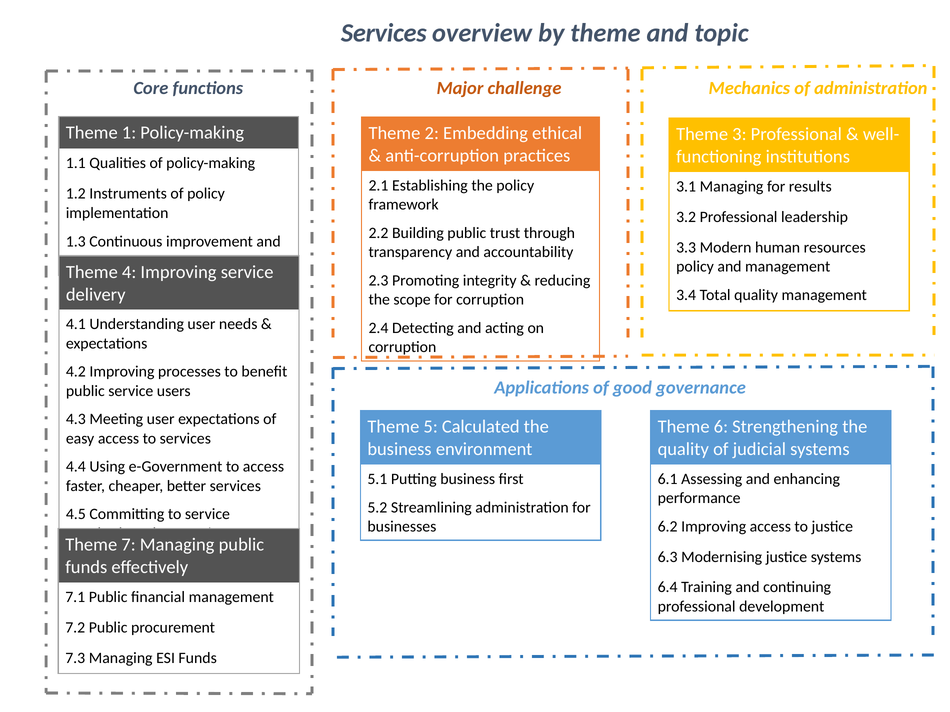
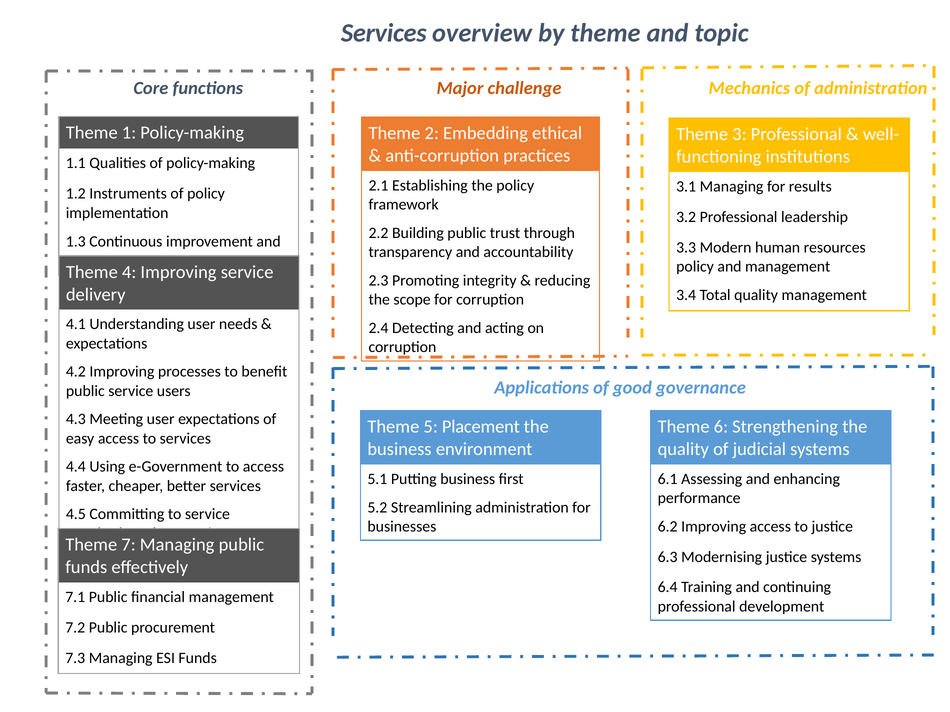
Calculated: Calculated -> Placement
